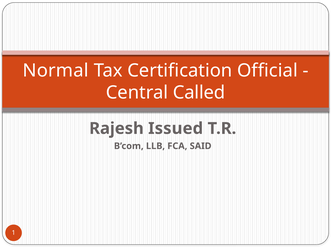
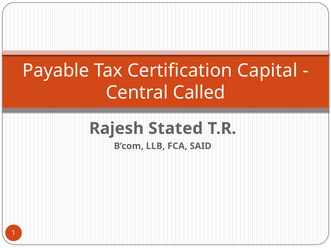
Normal: Normal -> Payable
Official: Official -> Capital
Issued: Issued -> Stated
